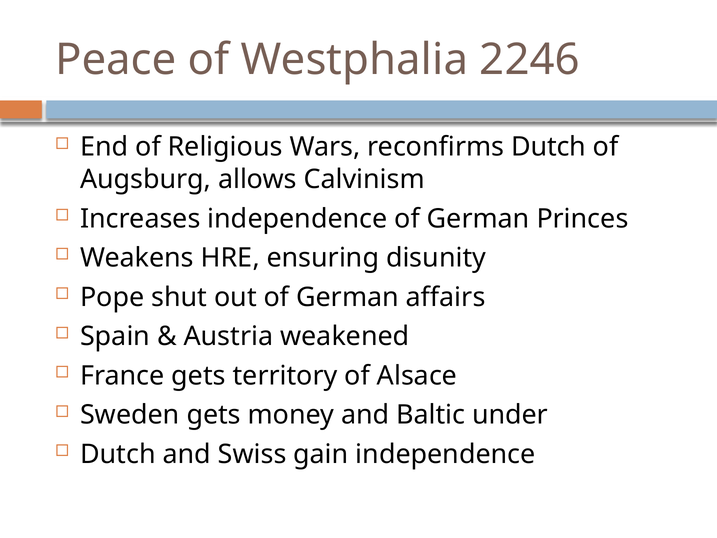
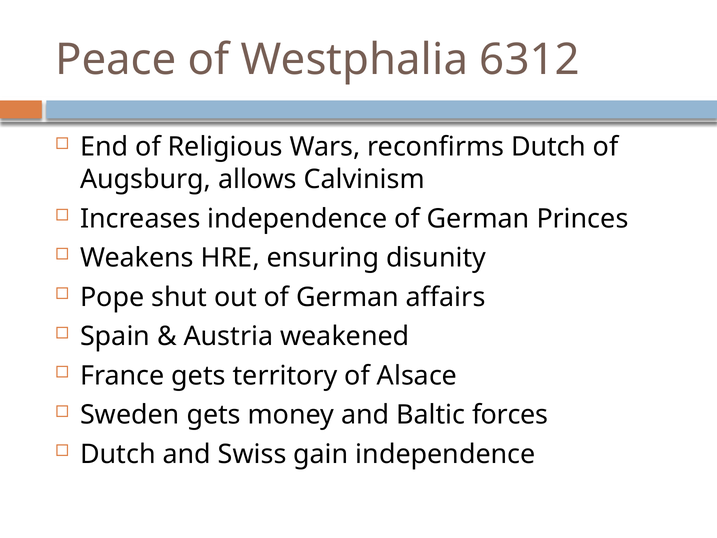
2246: 2246 -> 6312
under: under -> forces
